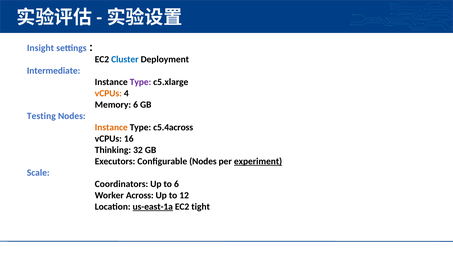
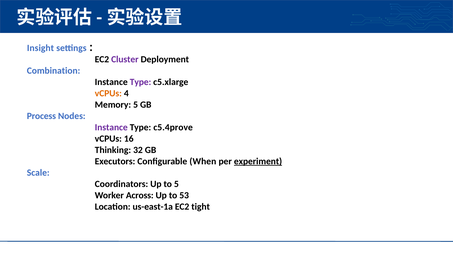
Cluster colour: blue -> purple
Intermediate: Intermediate -> Combination
Memory 6: 6 -> 5
Testing: Testing -> Process
Instance at (111, 127) colour: orange -> purple
c5.4across: c5.4across -> c5.4prove
Configurable Nodes: Nodes -> When
to 6: 6 -> 5
12: 12 -> 53
us-east-1a underline: present -> none
